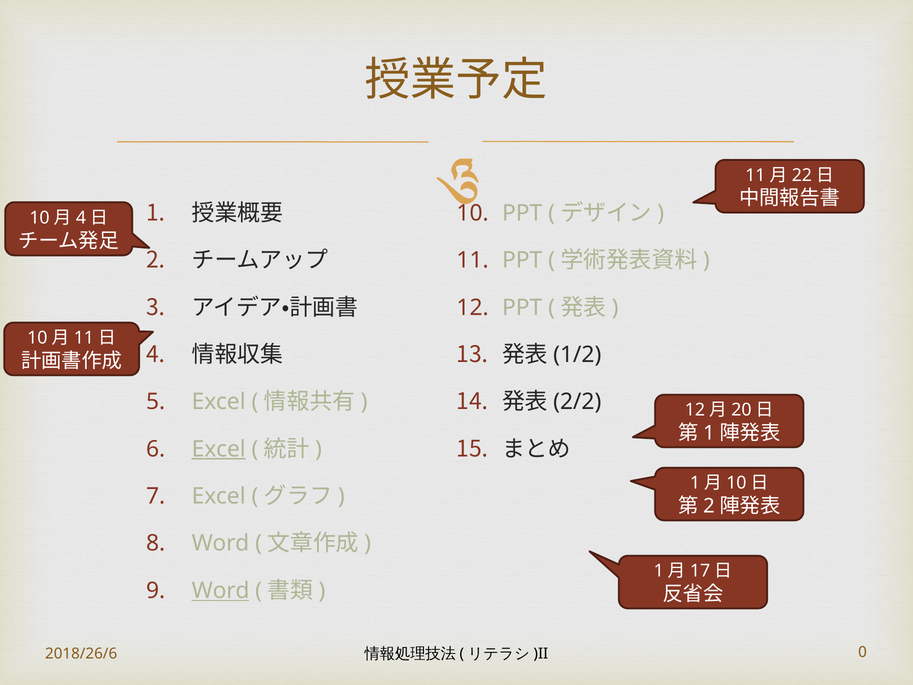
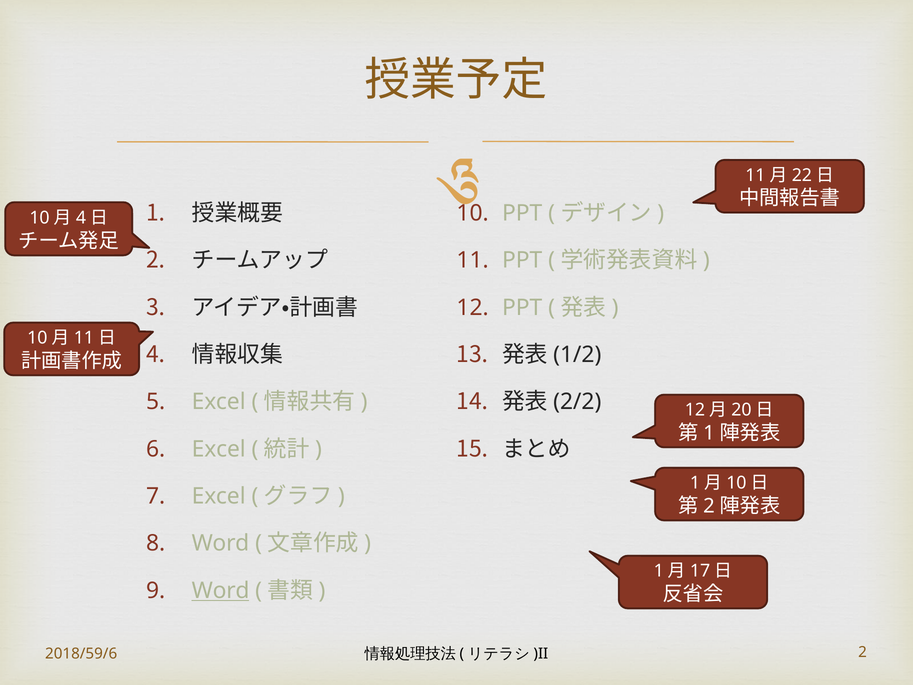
Excel at (219, 449) underline: present -> none
2018/26/6: 2018/26/6 -> 2018/59/6
0 at (862, 652): 0 -> 2
